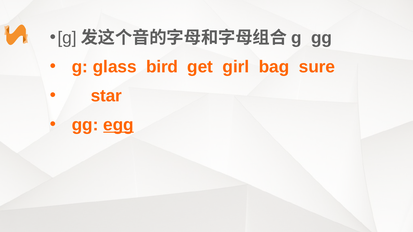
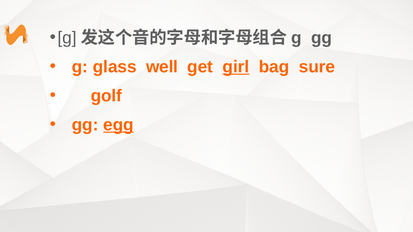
bird: bird -> well
girl underline: none -> present
star: star -> golf
